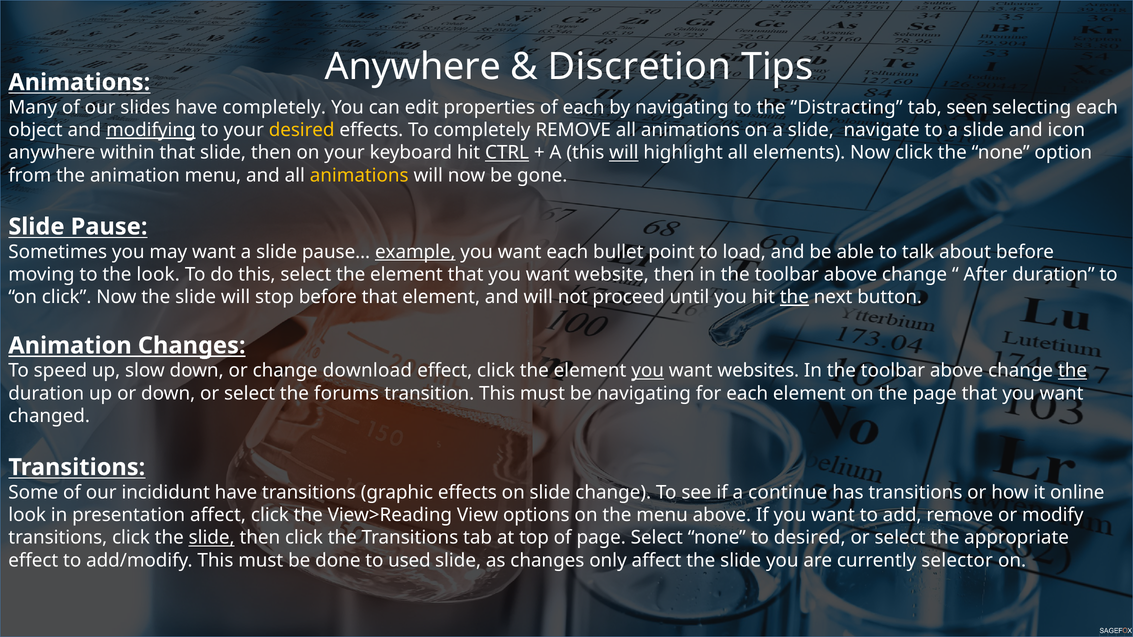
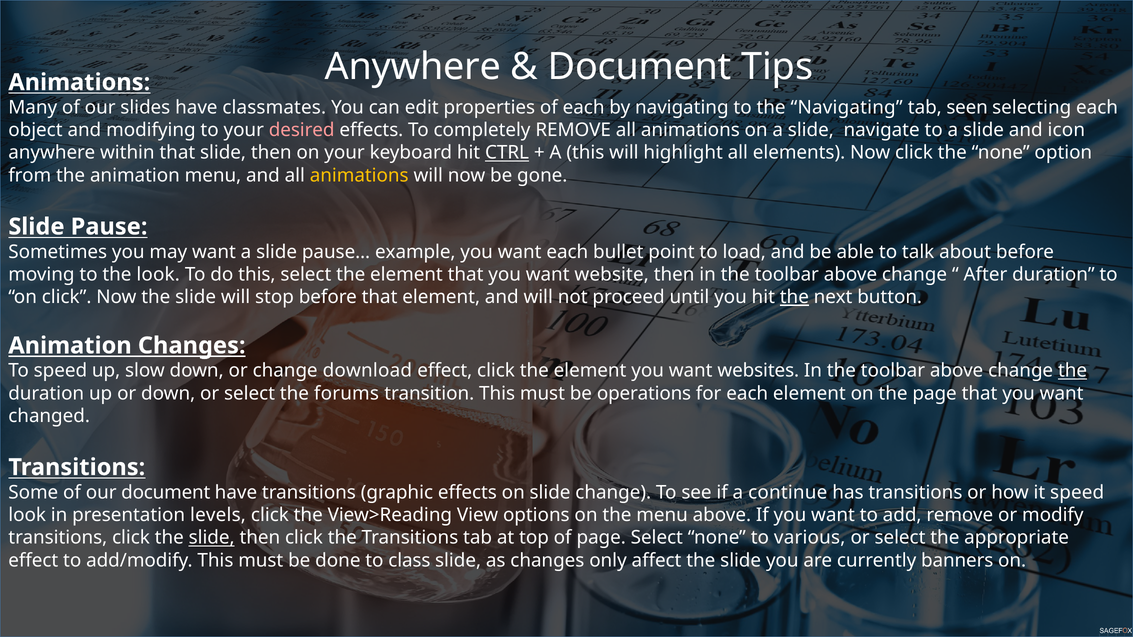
Discretion at (639, 67): Discretion -> Document
have completely: completely -> classmates
the Distracting: Distracting -> Navigating
modifying underline: present -> none
desired at (302, 130) colour: yellow -> pink
will at (624, 153) underline: present -> none
example underline: present -> none
you at (648, 371) underline: present -> none
be navigating: navigating -> operations
our incididunt: incididunt -> document
it online: online -> speed
presentation affect: affect -> levels
to desired: desired -> various
used: used -> class
selector: selector -> banners
